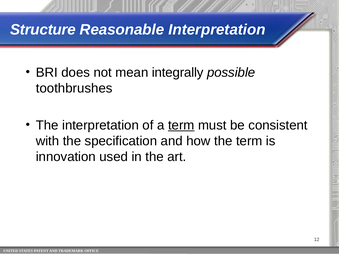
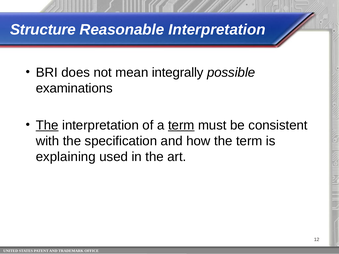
toothbrushes: toothbrushes -> examinations
The at (47, 125) underline: none -> present
innovation: innovation -> explaining
